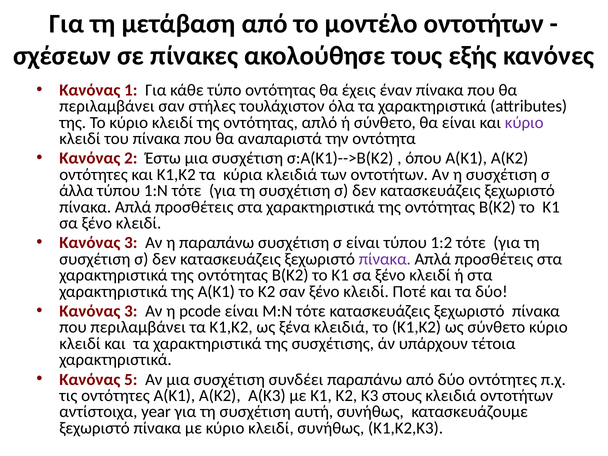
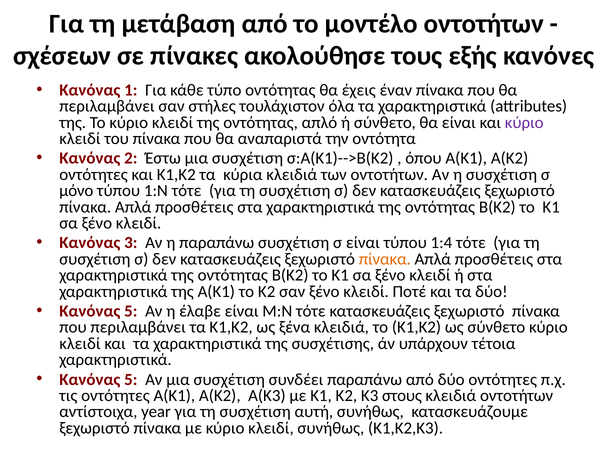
άλλα: άλλα -> μόνο
1:2: 1:2 -> 1:4
πίνακα at (385, 259) colour: purple -> orange
3 at (131, 311): 3 -> 5
pcode: pcode -> έλαβε
